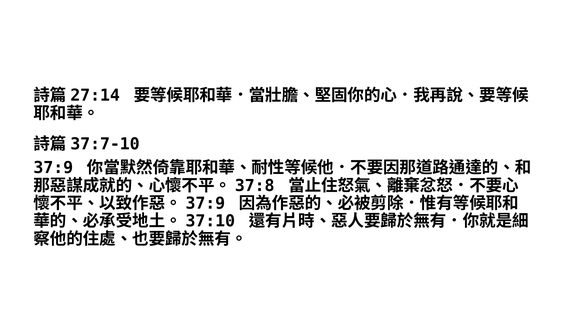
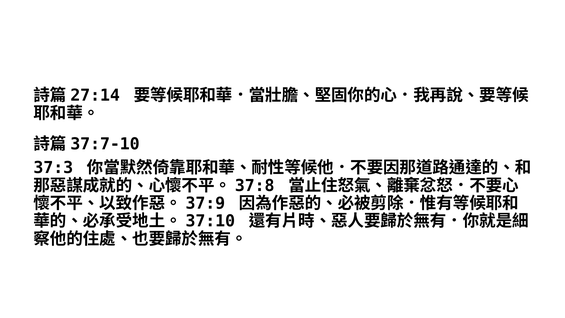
37:9: 37:9 -> 37:3
